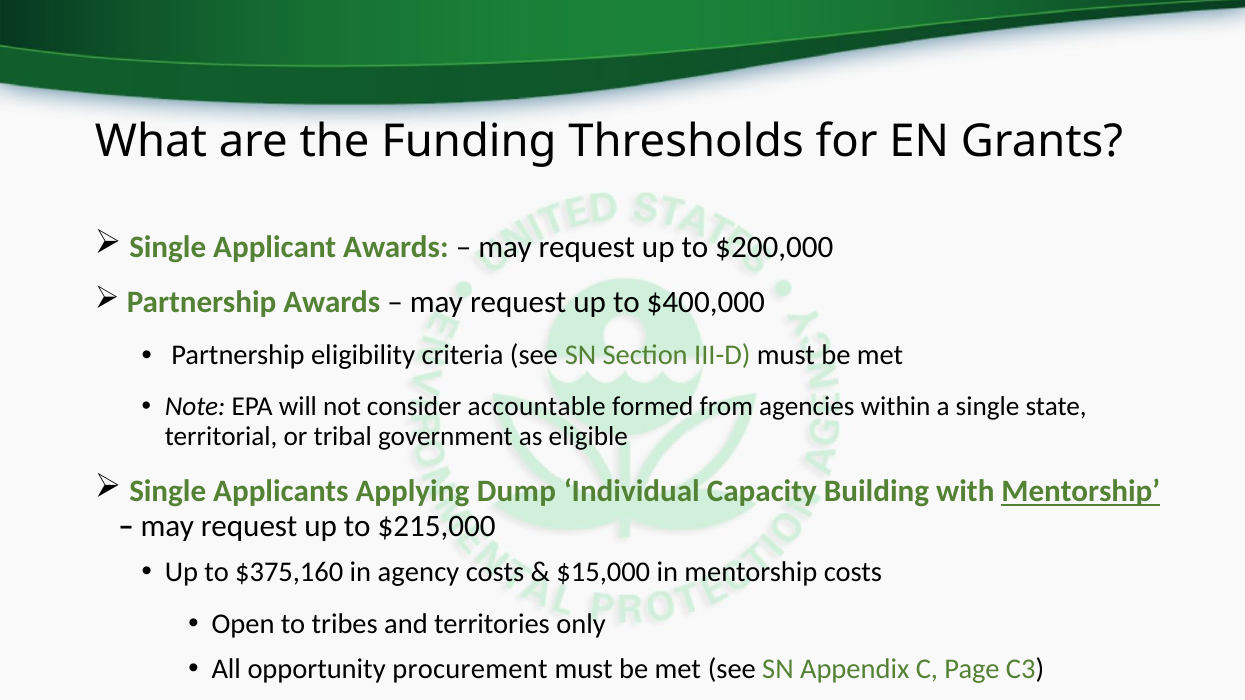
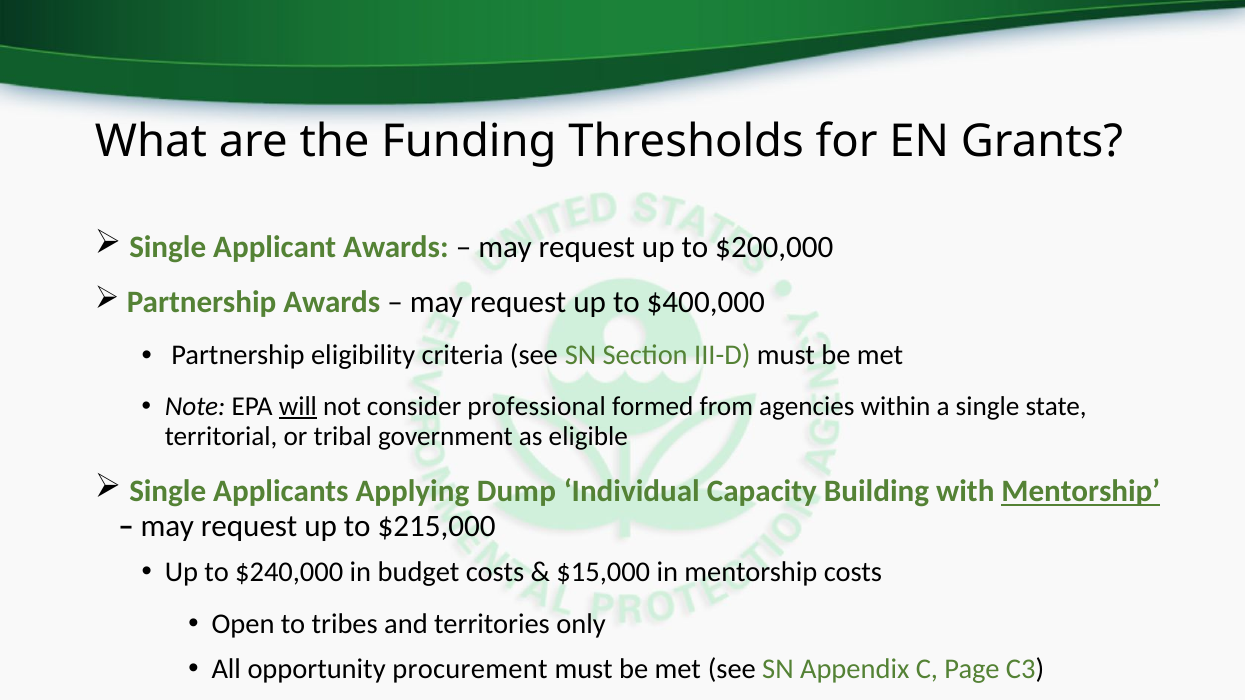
will underline: none -> present
accountable: accountable -> professional
$375,160: $375,160 -> $240,000
agency: agency -> budget
